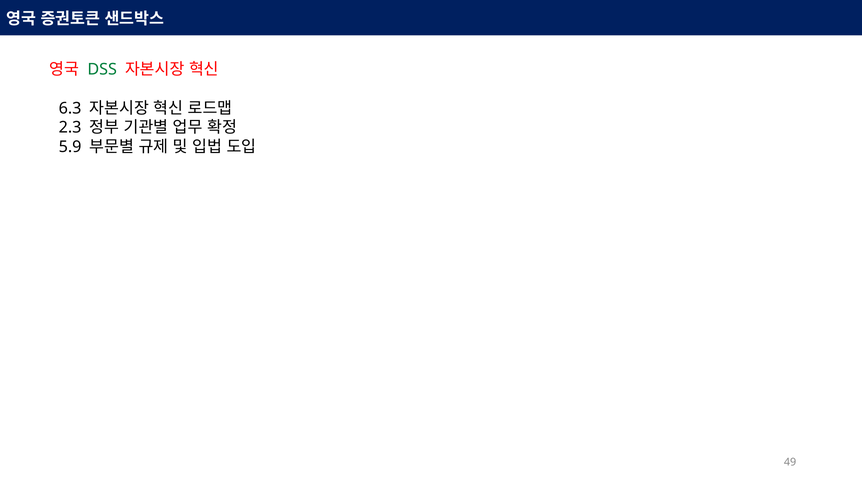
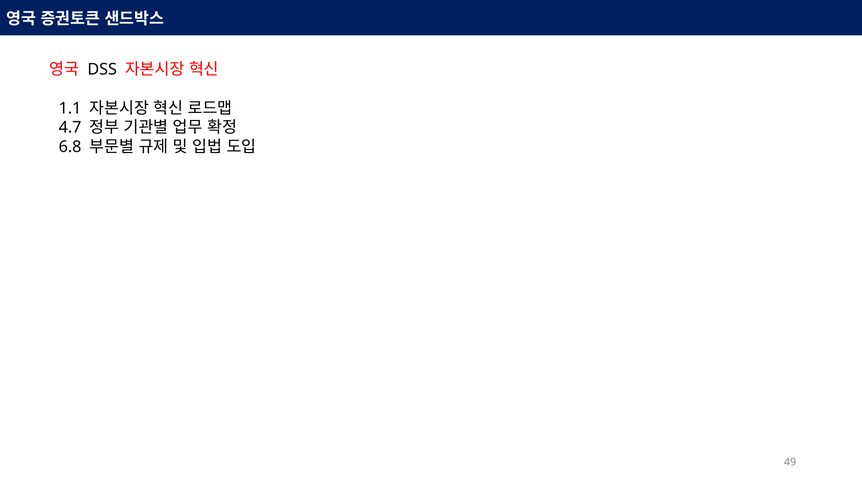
DSS colour: green -> black
6.3: 6.3 -> 1.1
2.3: 2.3 -> 4.7
5.9: 5.9 -> 6.8
